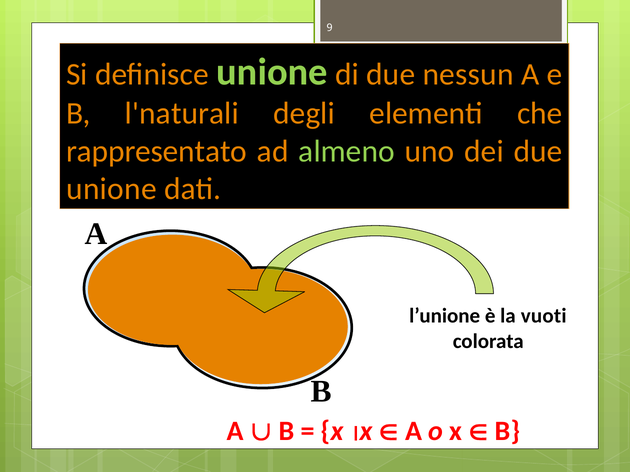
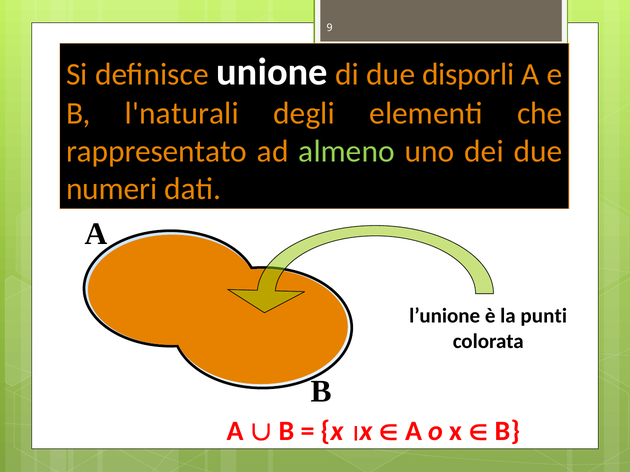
unione at (272, 72) colour: light green -> white
nessun: nessun -> disporli
unione at (111, 189): unione -> numeri
vuoti: vuoti -> punti
